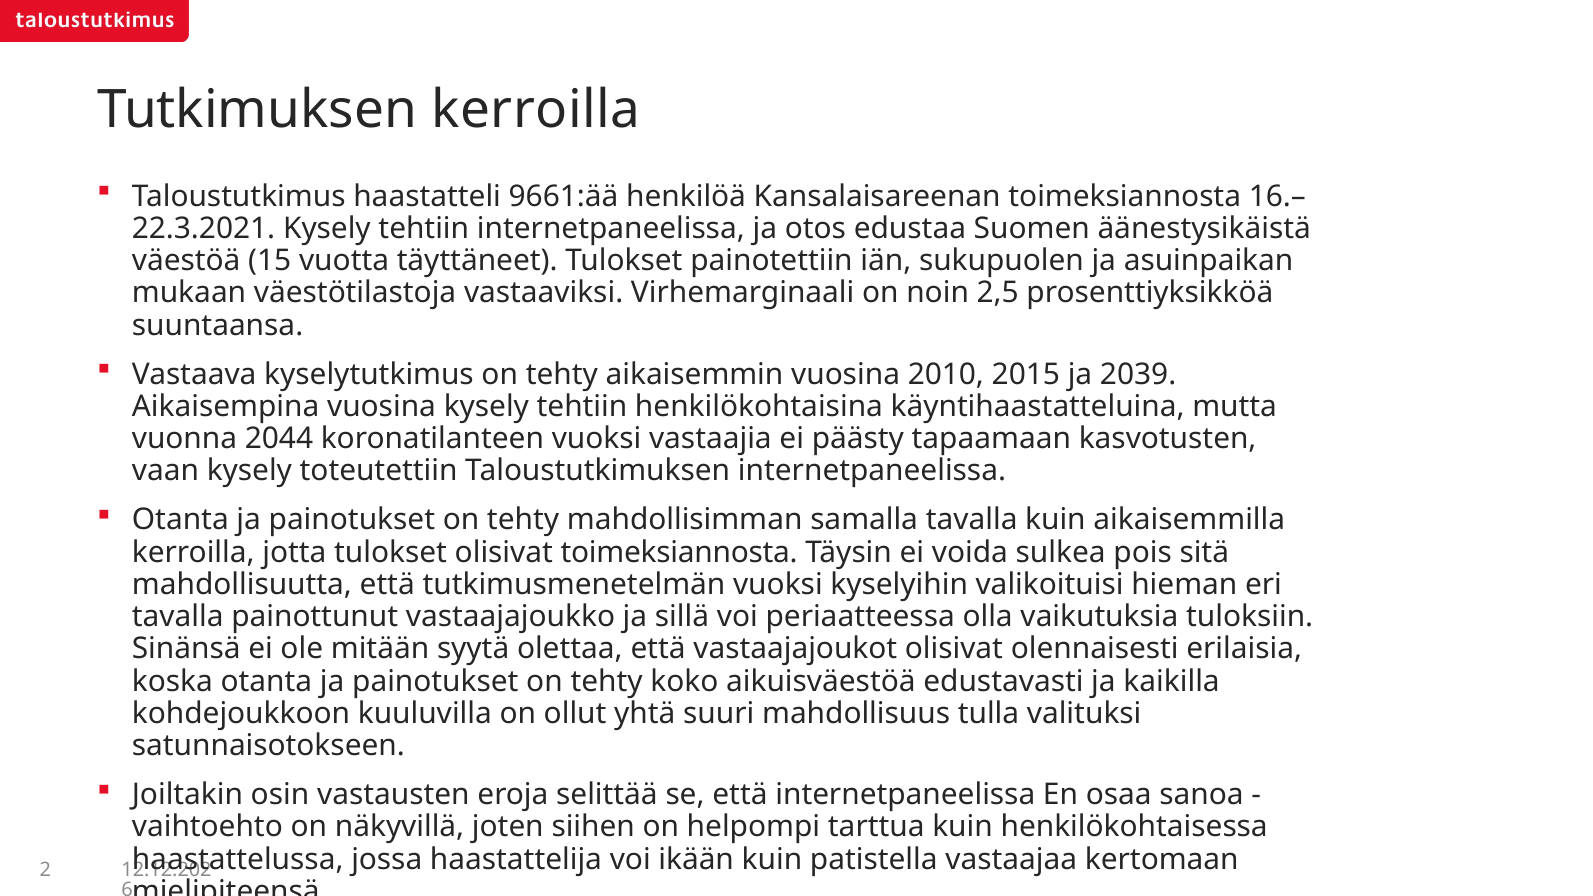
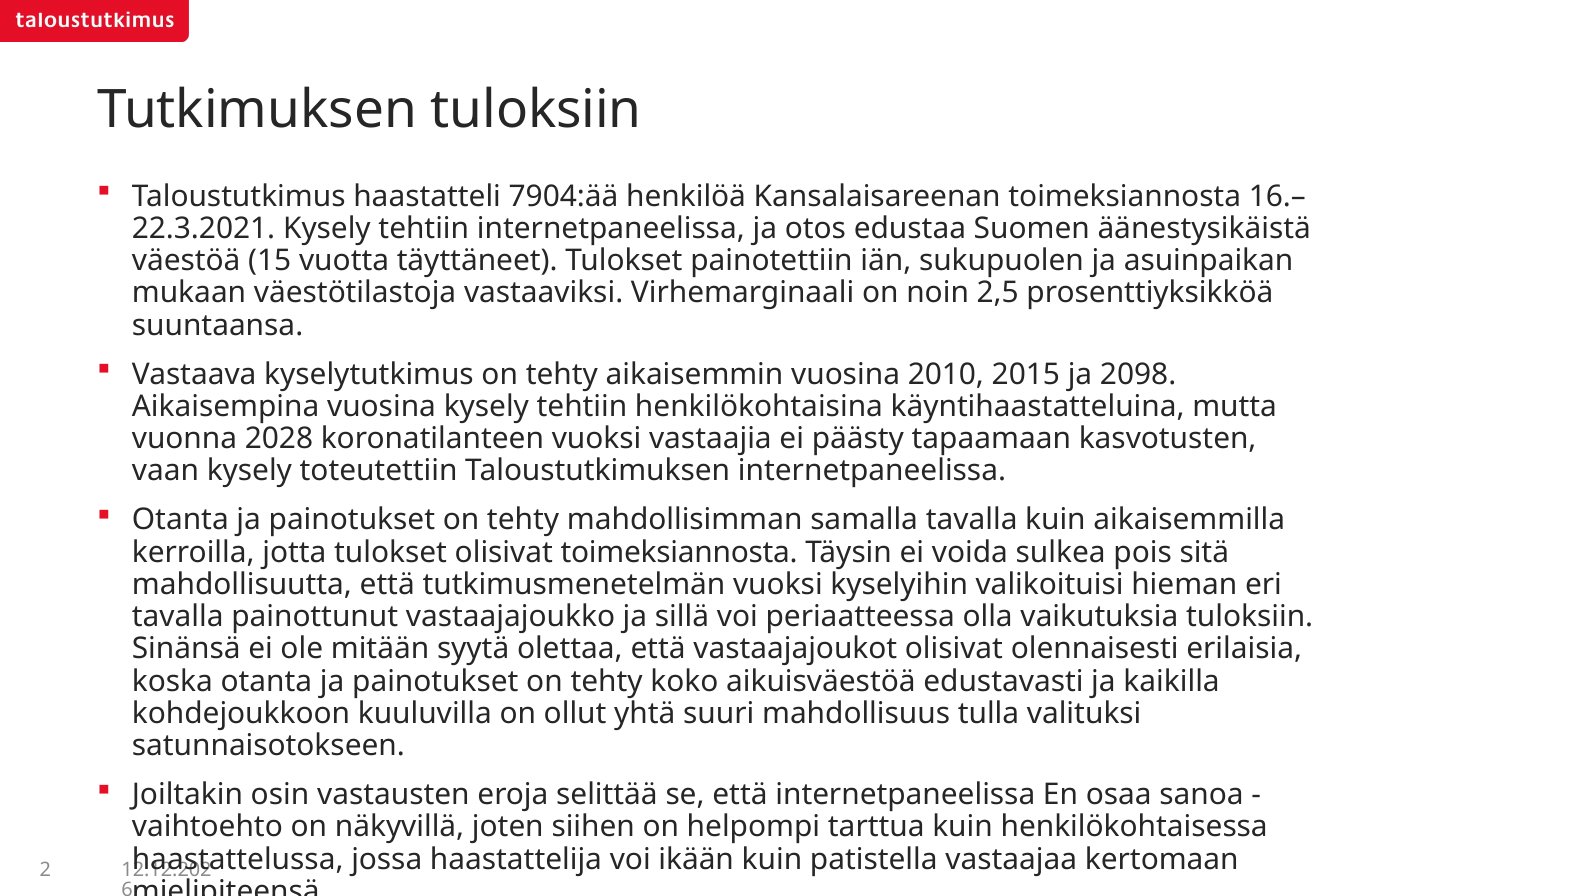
Tutkimuksen kerroilla: kerroilla -> tuloksiin
9661:ää: 9661:ää -> 7904:ää
2039: 2039 -> 2098
2044: 2044 -> 2028
